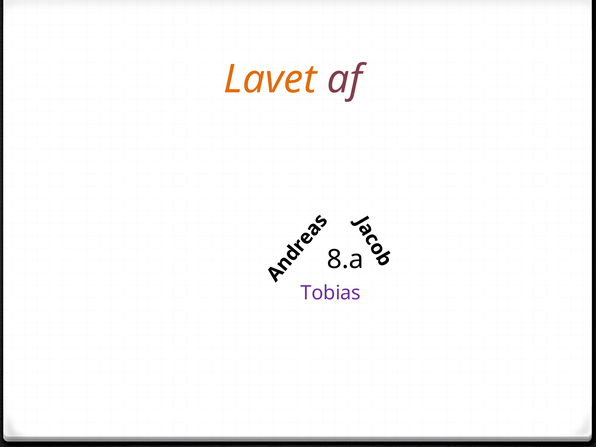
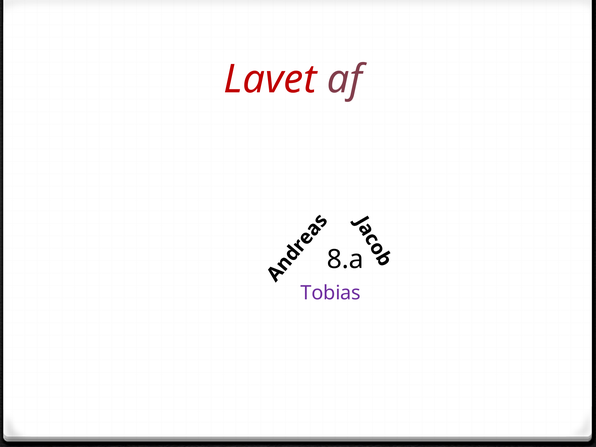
Lavet colour: orange -> red
